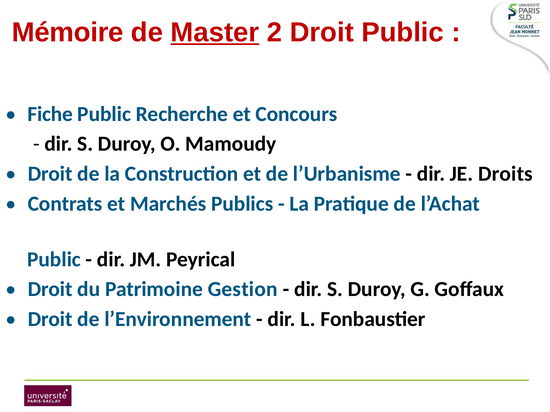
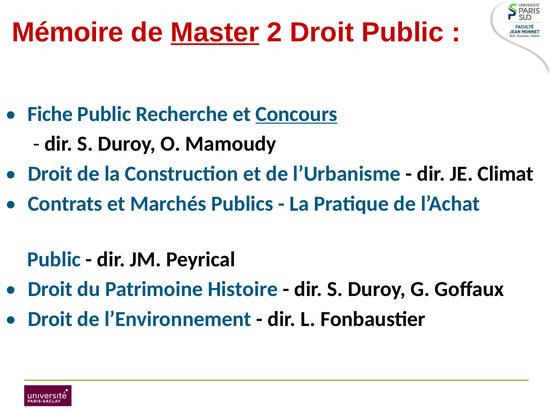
Concours underline: none -> present
Droits: Droits -> Climat
Gestion: Gestion -> Histoire
